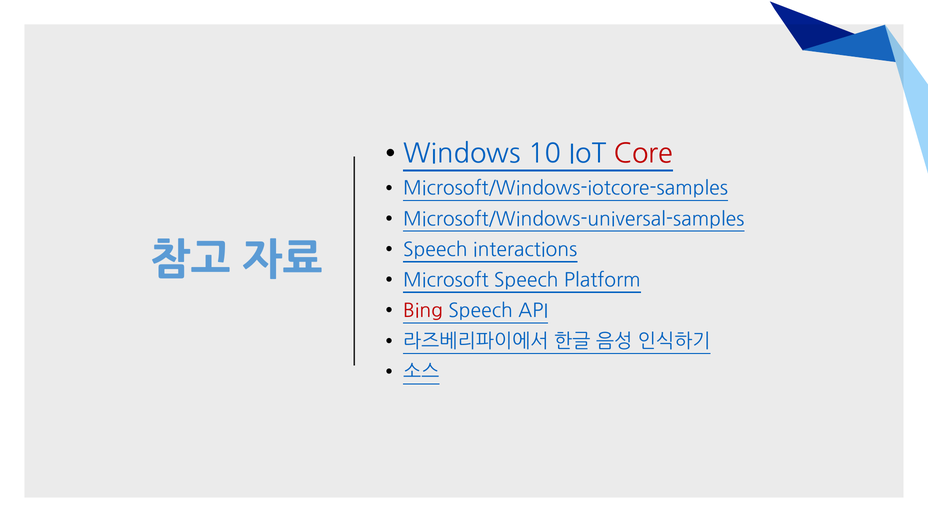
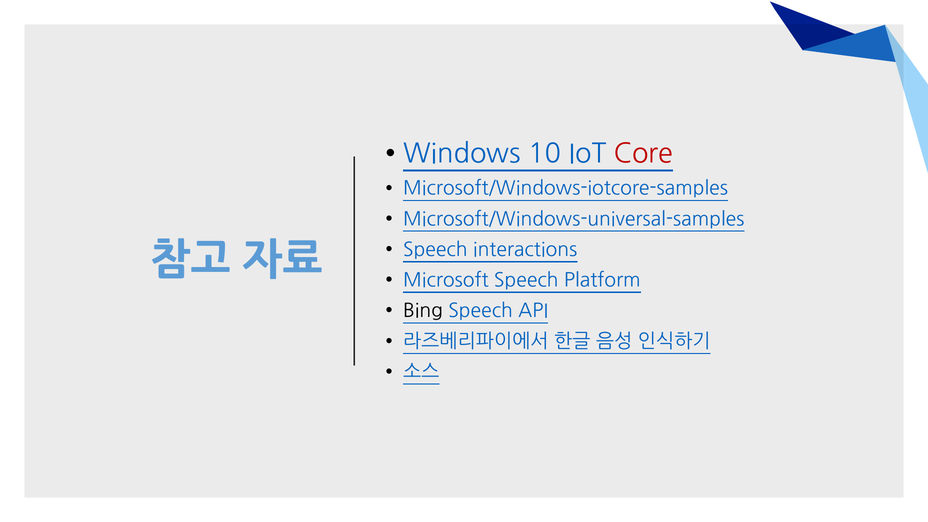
Bing colour: red -> black
